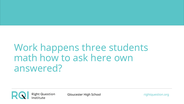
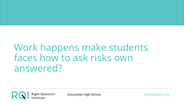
three: three -> make
math: math -> faces
here: here -> risks
